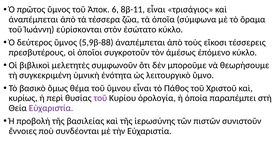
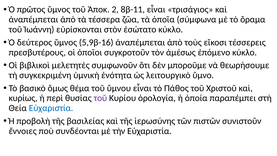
6: 6 -> 2
5,9β-88: 5,9β-88 -> 5,9β-16
Εὐχαριστία at (51, 108) colour: purple -> blue
